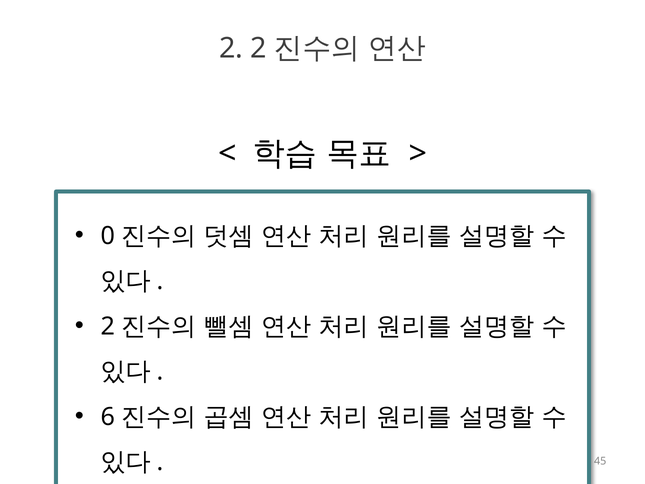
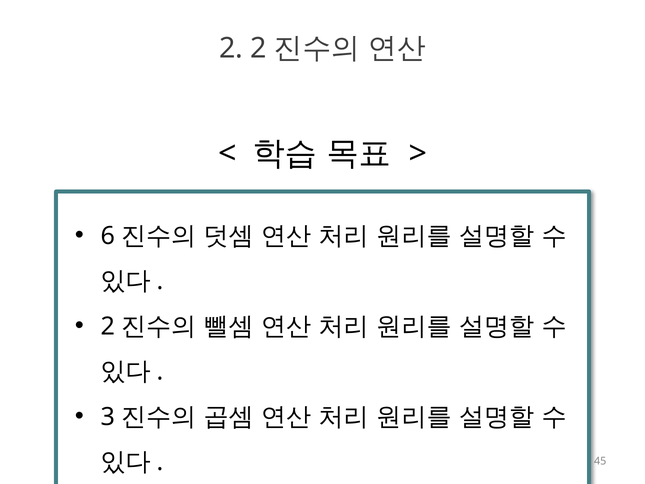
0: 0 -> 6
6: 6 -> 3
